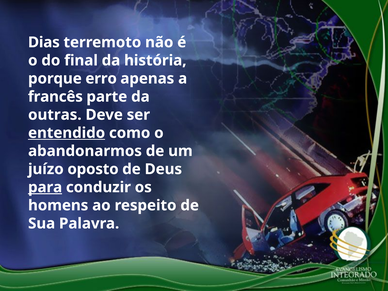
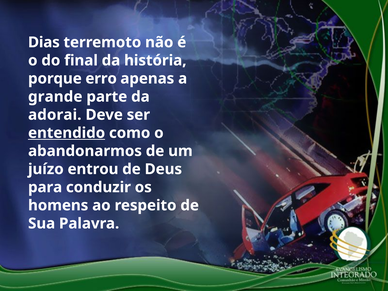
francês: francês -> grande
outras: outras -> adorai
oposto: oposto -> entrou
para underline: present -> none
